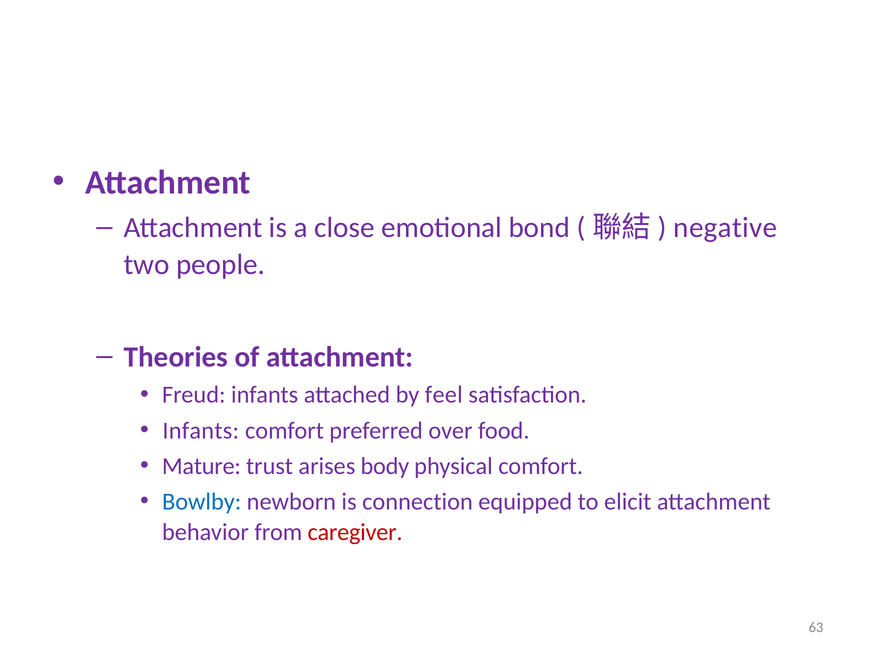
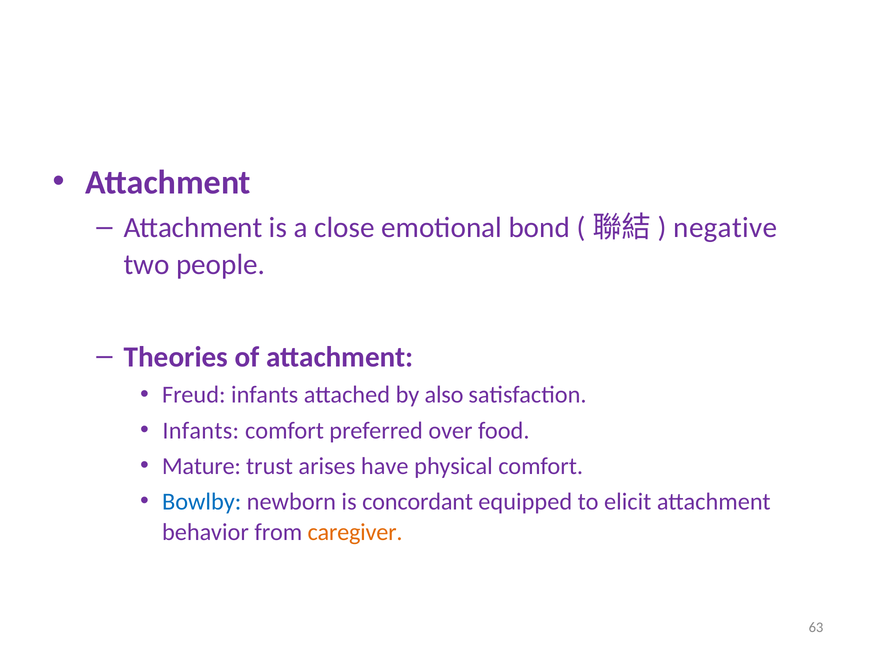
feel: feel -> also
body: body -> have
connection: connection -> concordant
caregiver colour: red -> orange
